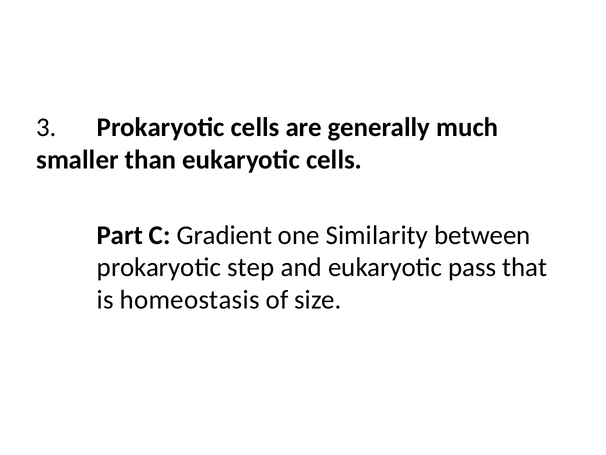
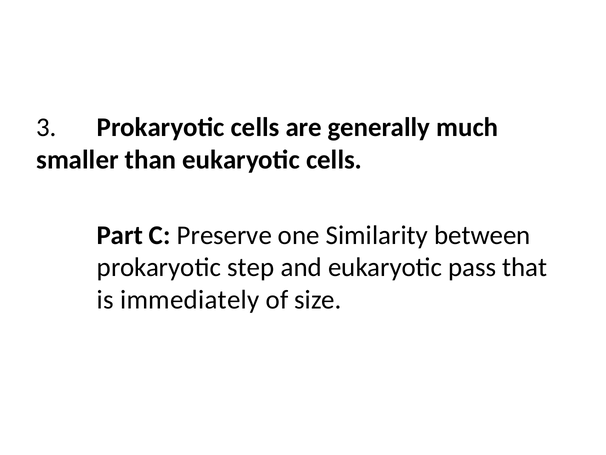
Gradient: Gradient -> Preserve
homeostasis: homeostasis -> immediately
